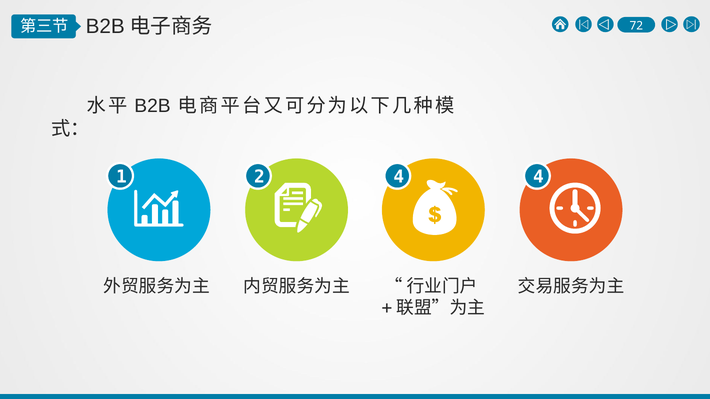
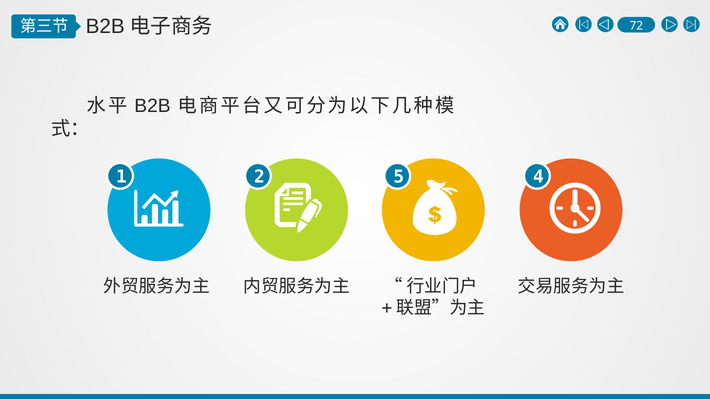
2 4: 4 -> 5
